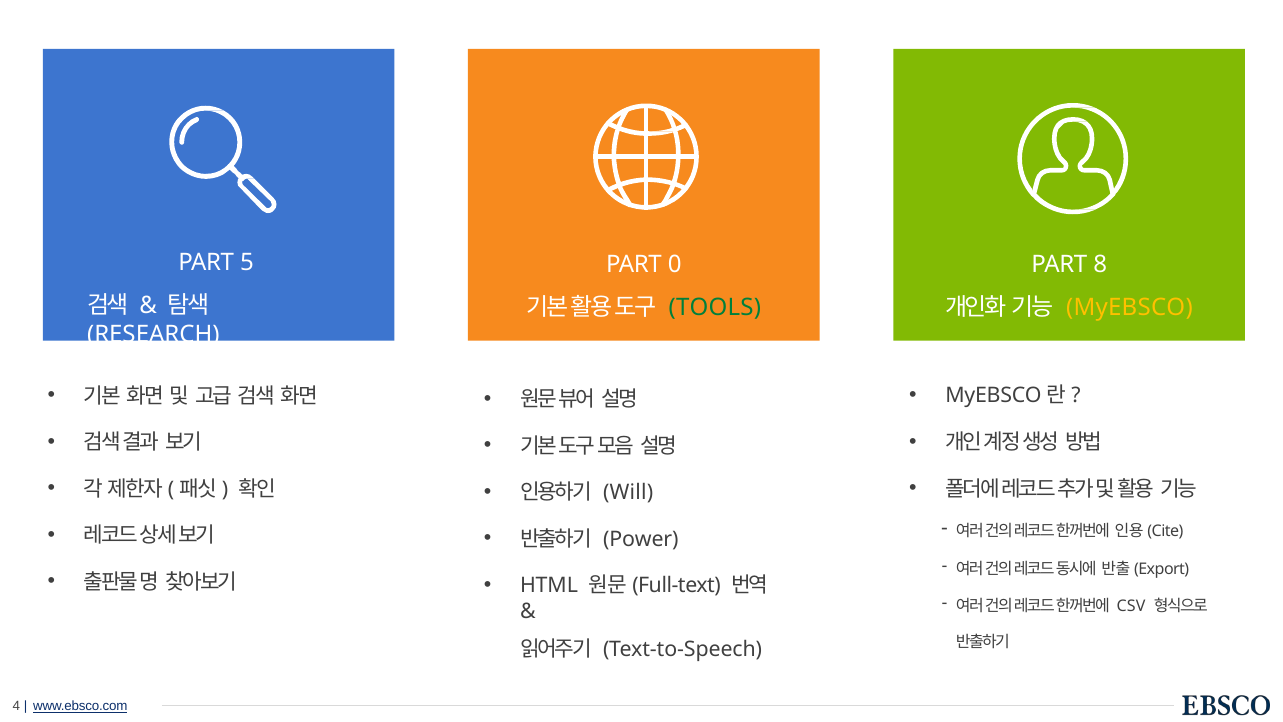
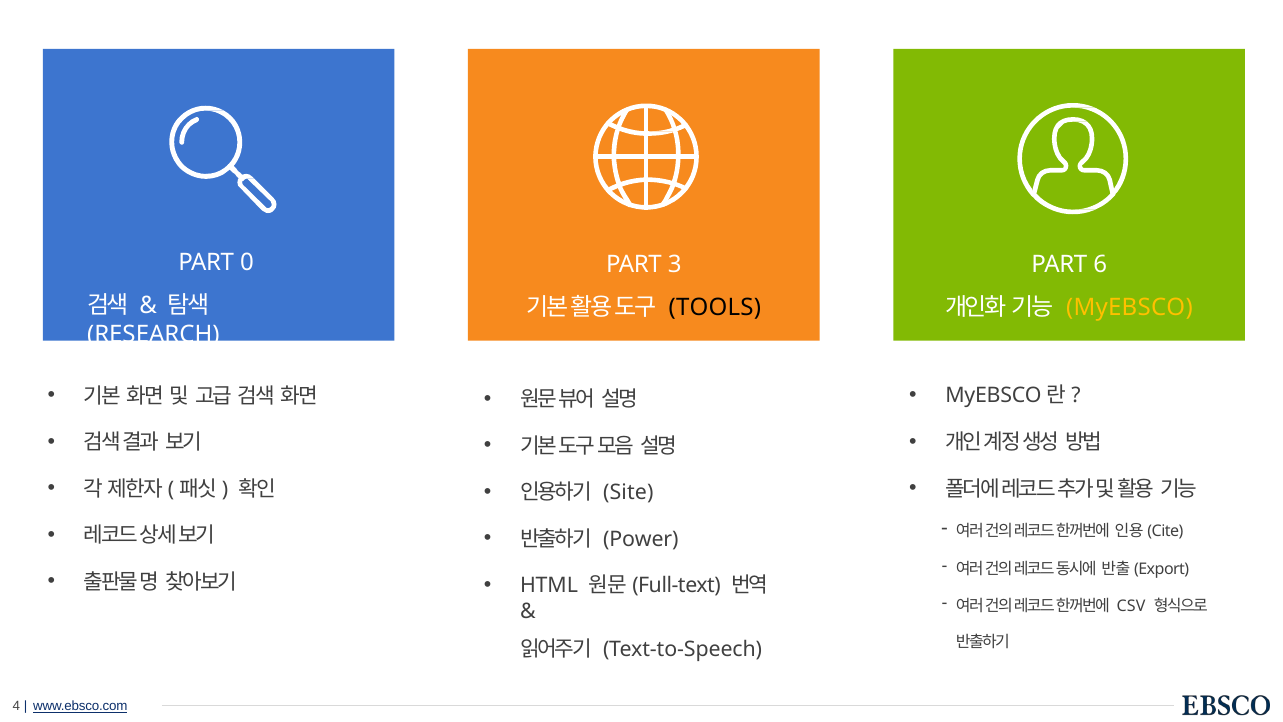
5: 5 -> 0
0: 0 -> 3
8: 8 -> 6
TOOLS colour: green -> black
Will: Will -> Site
